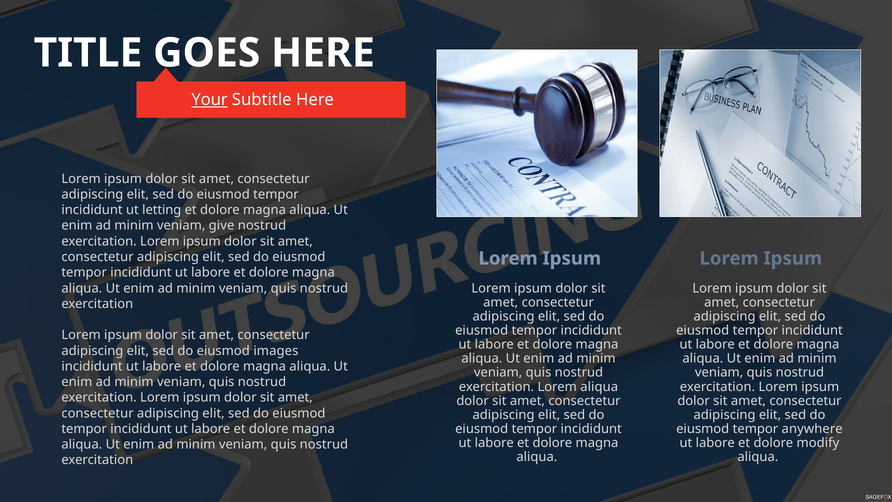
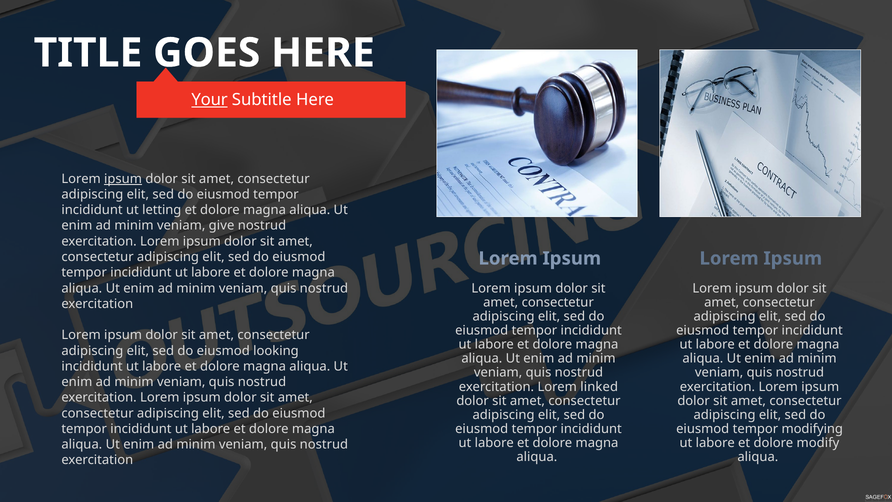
ipsum at (123, 179) underline: none -> present
images: images -> looking
Lorem aliqua: aliqua -> linked
anywhere: anywhere -> modifying
